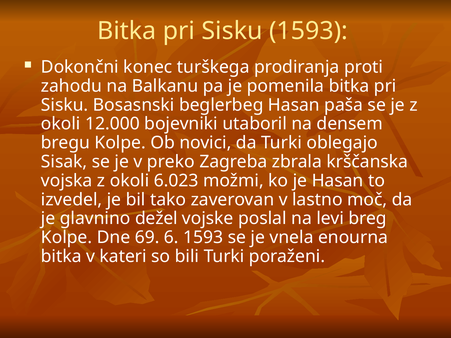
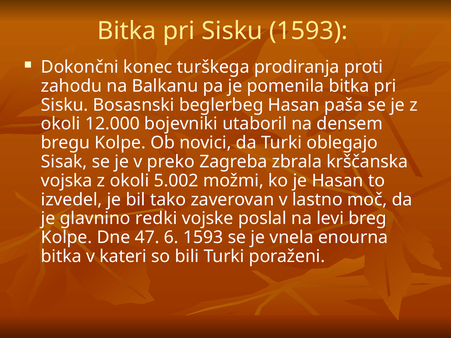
6.023: 6.023 -> 5.002
dežel: dežel -> redki
69: 69 -> 47
